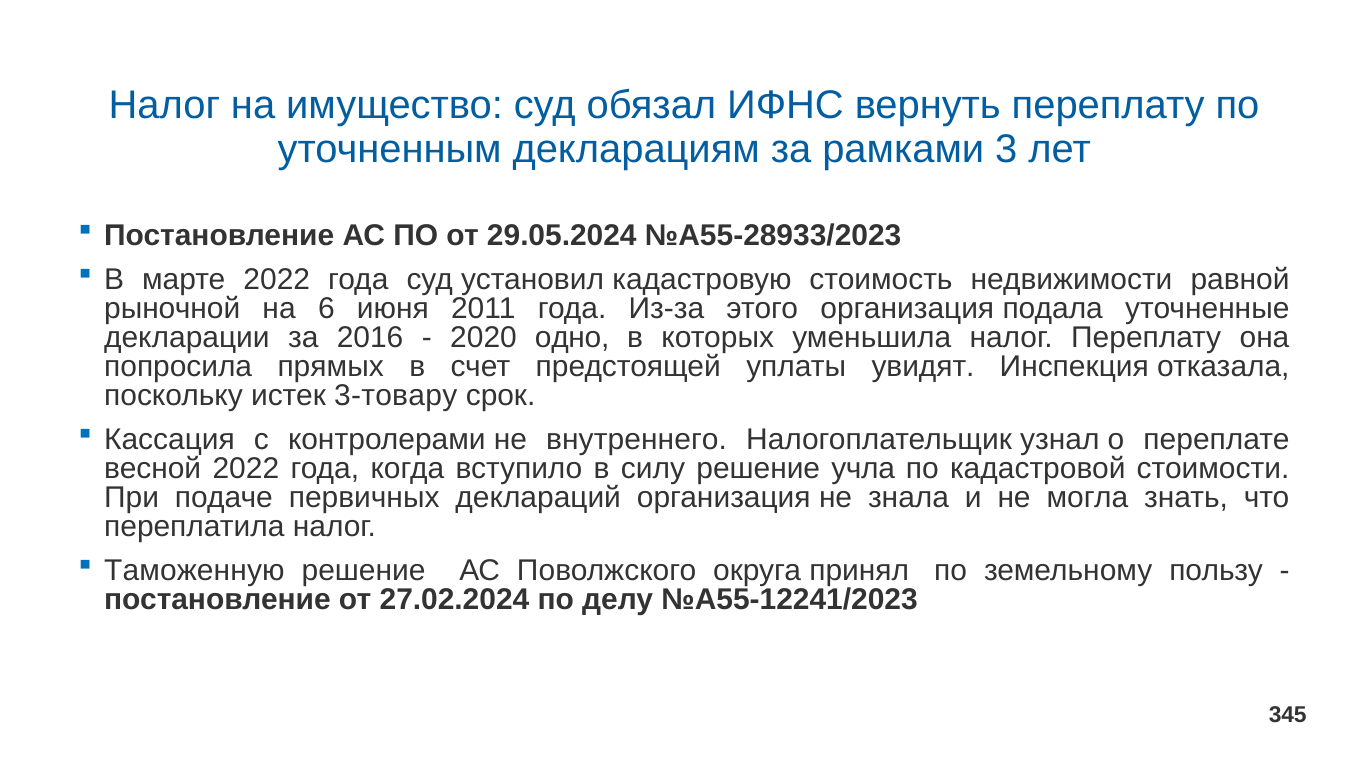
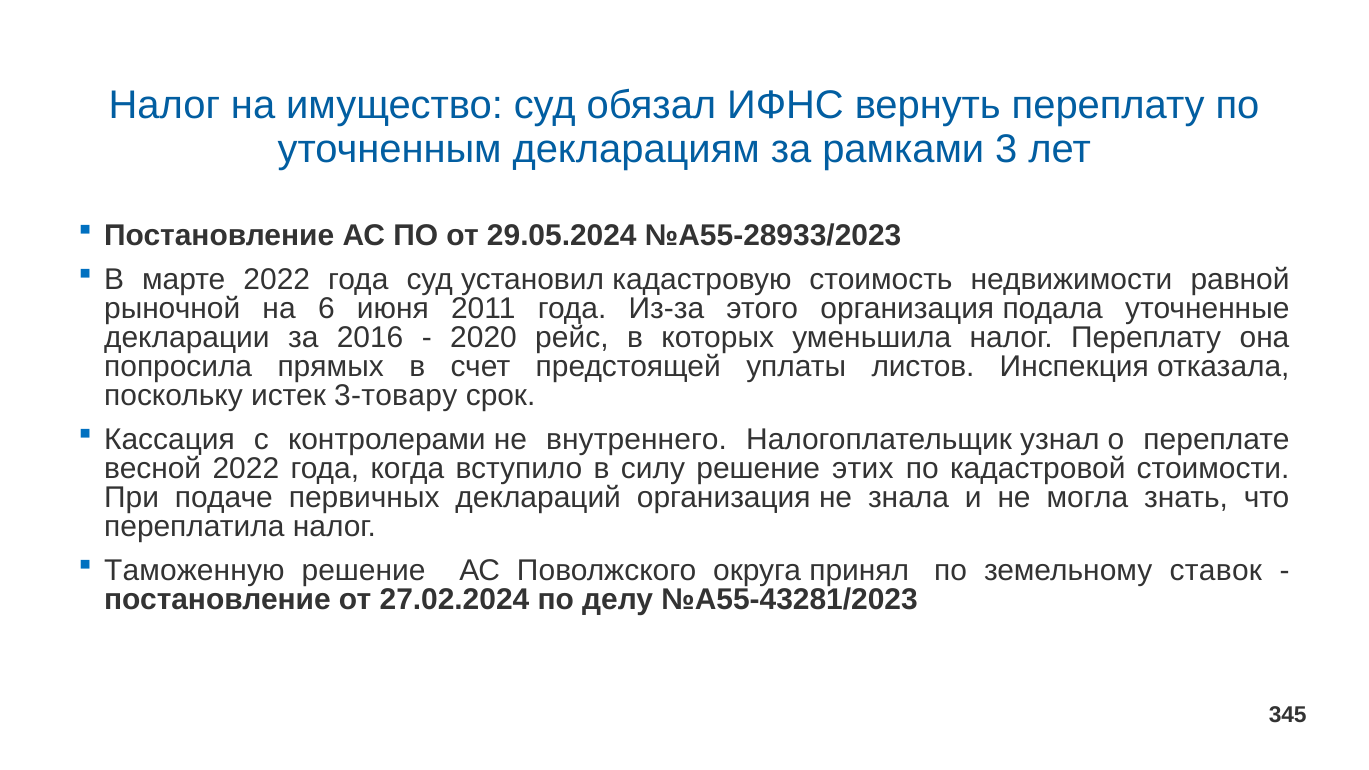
одно: одно -> рейс
увидят: увидят -> листов
учла: учла -> этих
пользу: пользу -> ставок
№А55-12241/2023: №А55-12241/2023 -> №А55-43281/2023
